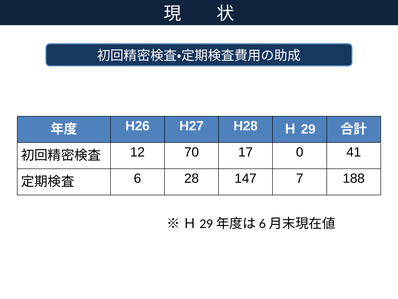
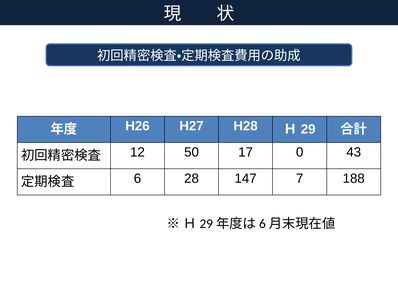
70: 70 -> 50
41: 41 -> 43
